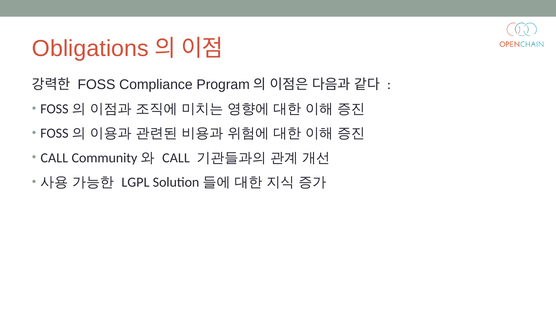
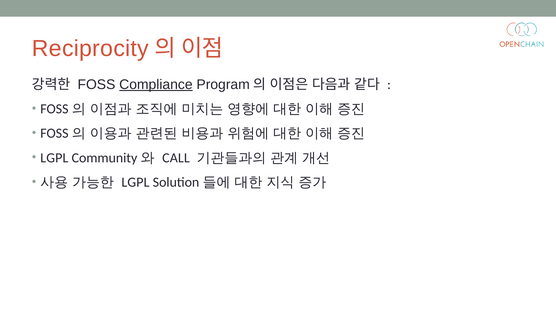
Obligations: Obligations -> Reciprocity
Compliance underline: none -> present
CALL at (54, 158): CALL -> LGPL
